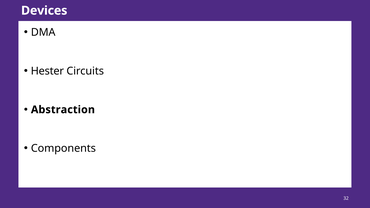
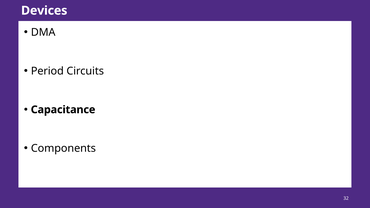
Hester: Hester -> Period
Abstraction: Abstraction -> Capacitance
